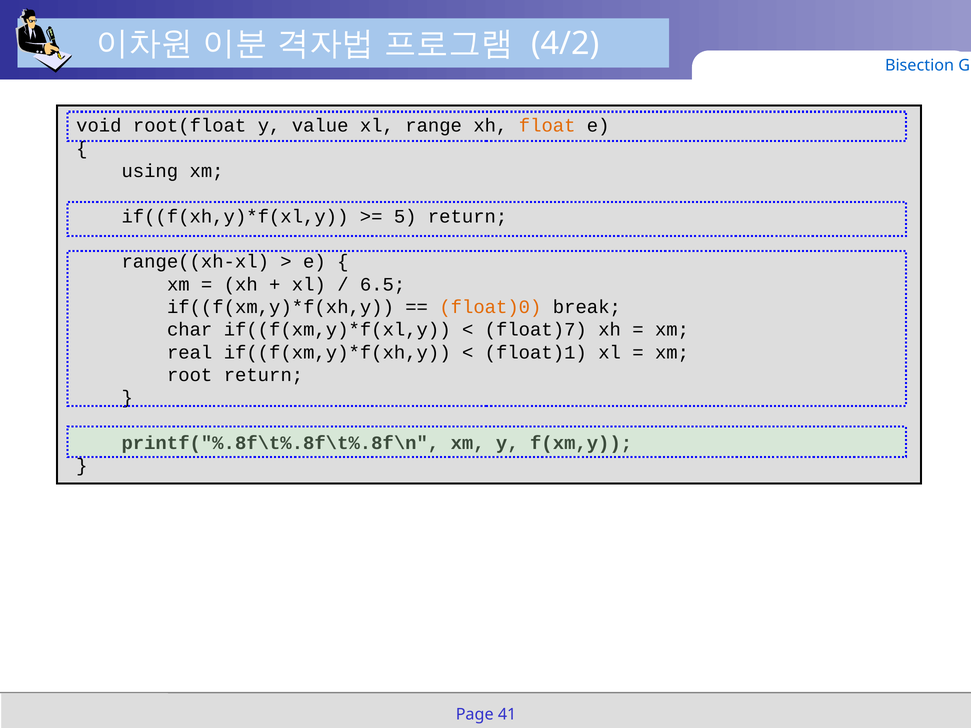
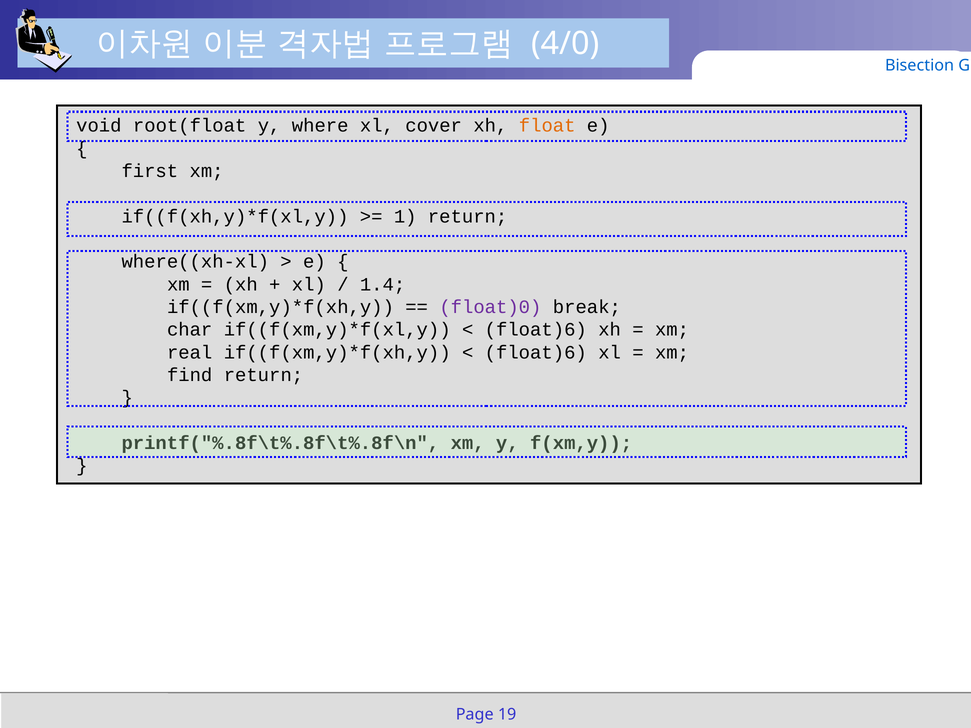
4/2: 4/2 -> 4/0
value: value -> where
range: range -> cover
using: using -> first
5: 5 -> 1
range((xh-xl: range((xh-xl -> where((xh-xl
6.5: 6.5 -> 1.4
float)0 colour: orange -> purple
float)7 at (536, 330): float)7 -> float)6
float)1 at (536, 352): float)1 -> float)6
root: root -> find
41: 41 -> 19
